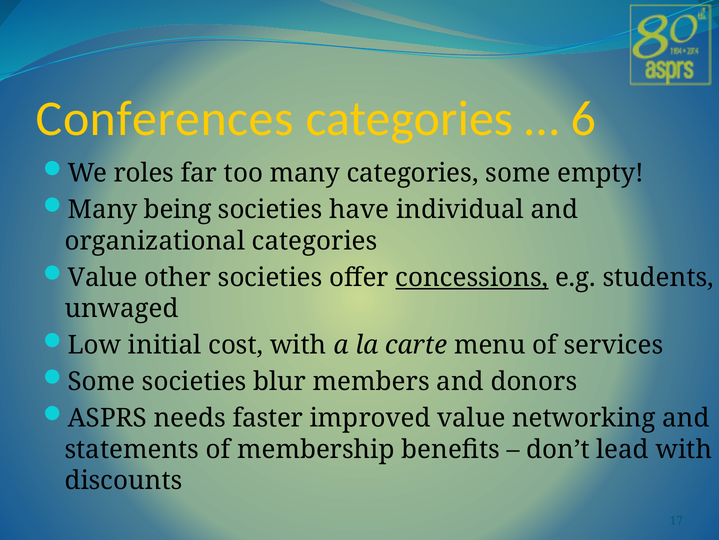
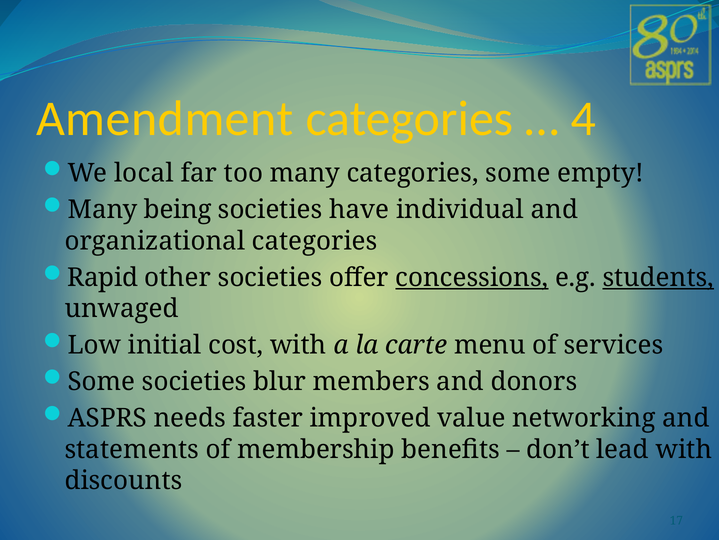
Conferences: Conferences -> Amendment
6: 6 -> 4
roles: roles -> local
Value at (103, 277): Value -> Rapid
students underline: none -> present
